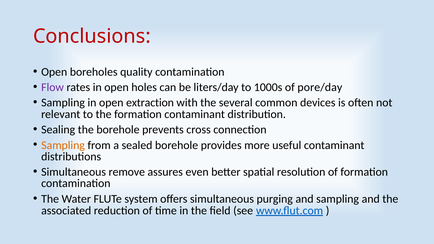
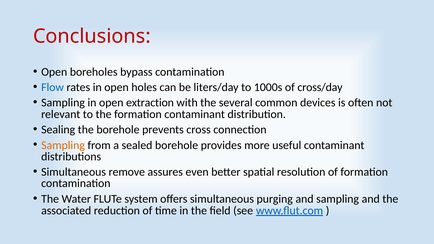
quality: quality -> bypass
Flow colour: purple -> blue
pore/day: pore/day -> cross/day
